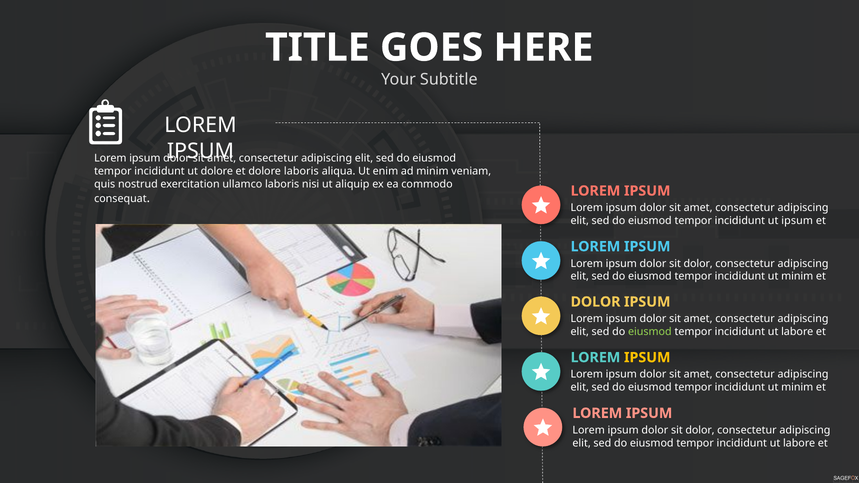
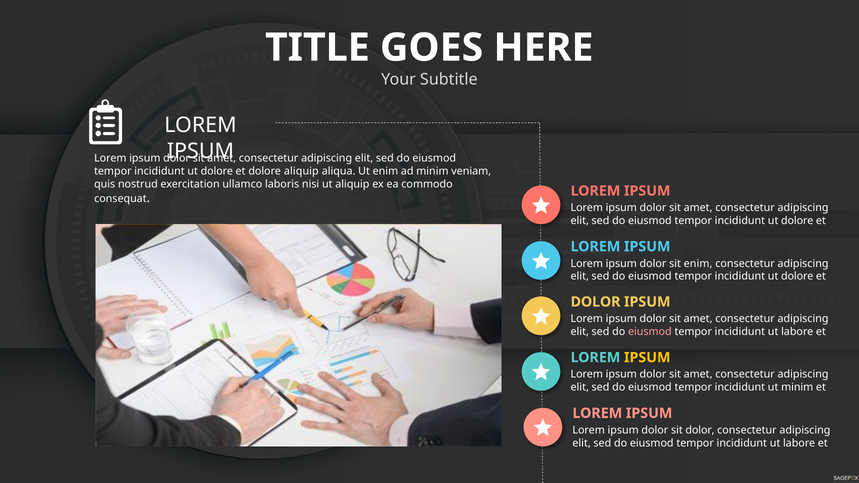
dolore laboris: laboris -> aliquip
ipsum at (797, 221): ipsum -> dolore
dolor at (698, 264): dolor -> enim
minim at (797, 276): minim -> dolore
eiusmod at (650, 332) colour: light green -> pink
